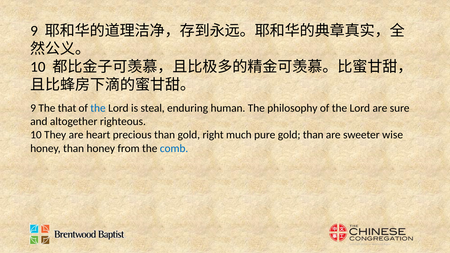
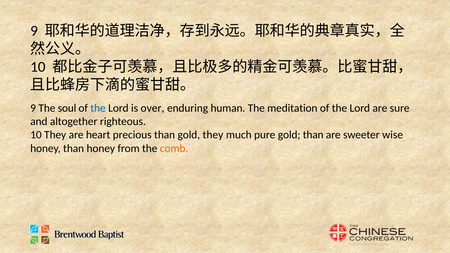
that: that -> soul
steal: steal -> over
philosophy: philosophy -> meditation
gold right: right -> they
comb colour: blue -> orange
